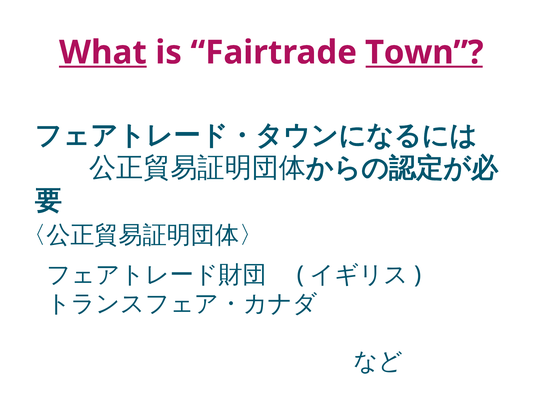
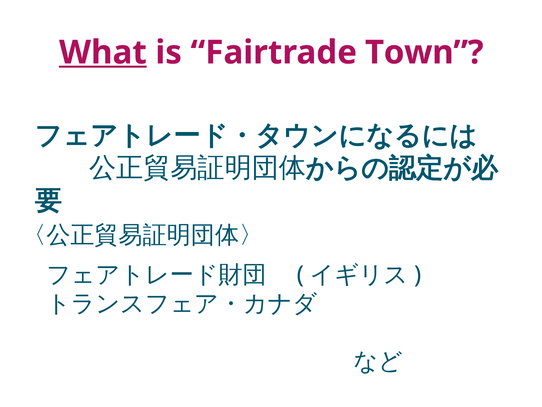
Town underline: present -> none
